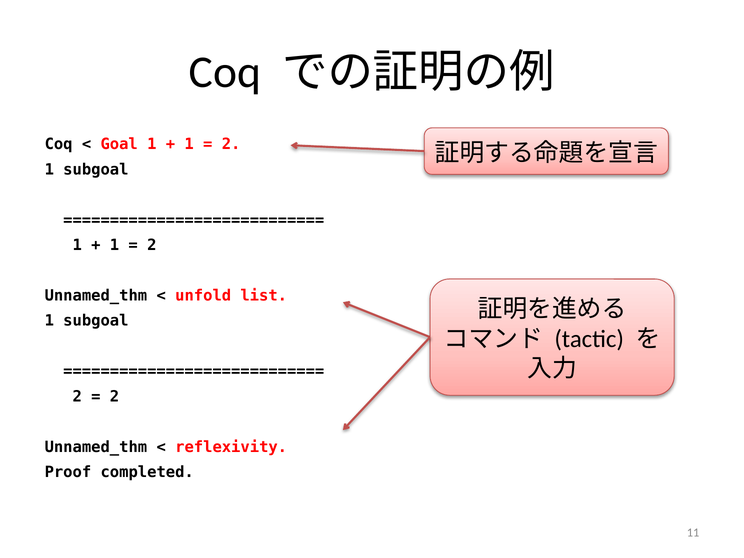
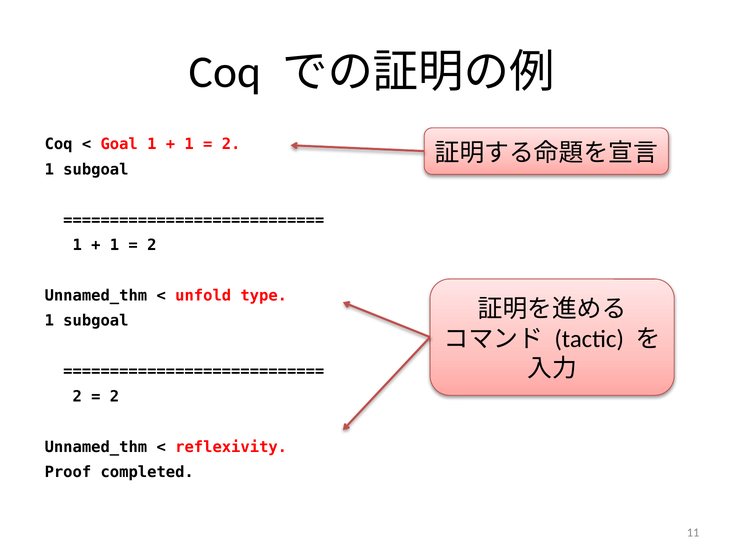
list: list -> type
